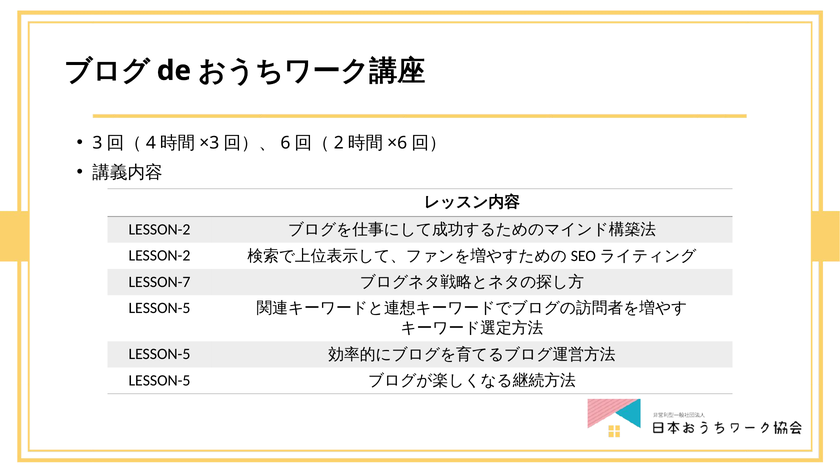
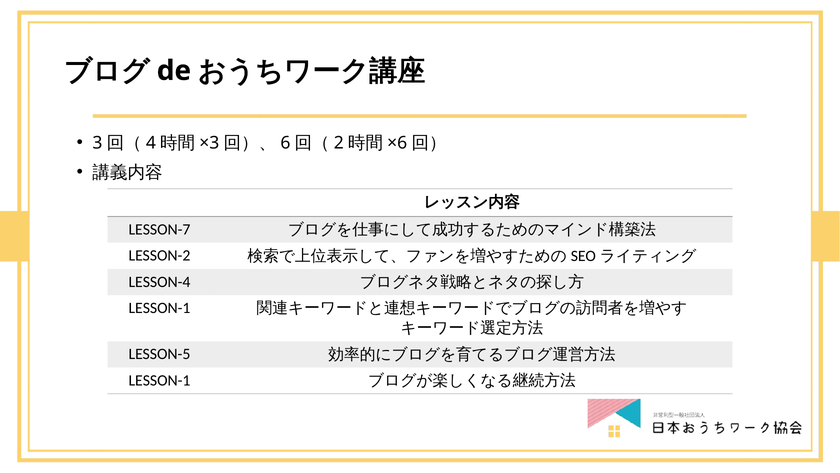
LESSON-2 at (159, 229): LESSON-2 -> LESSON-7
LESSON-7: LESSON-7 -> LESSON-4
LESSON-5 at (159, 308): LESSON-5 -> LESSON-1
LESSON-5 at (159, 380): LESSON-5 -> LESSON-1
